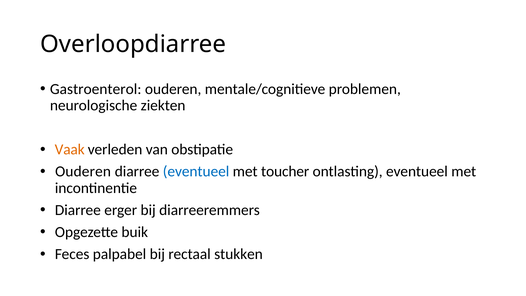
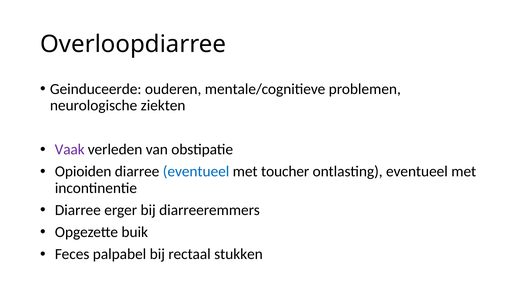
Gastroenterol: Gastroenterol -> Geinduceerde
Vaak colour: orange -> purple
Ouderen at (83, 171): Ouderen -> Opioiden
